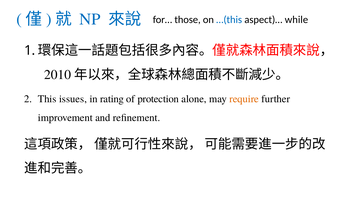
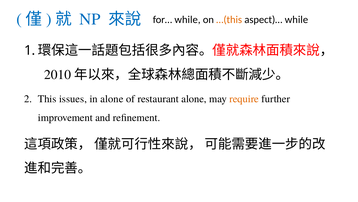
for… those: those -> while
…(this colour: blue -> orange
in rating: rating -> alone
protection: protection -> restaurant
